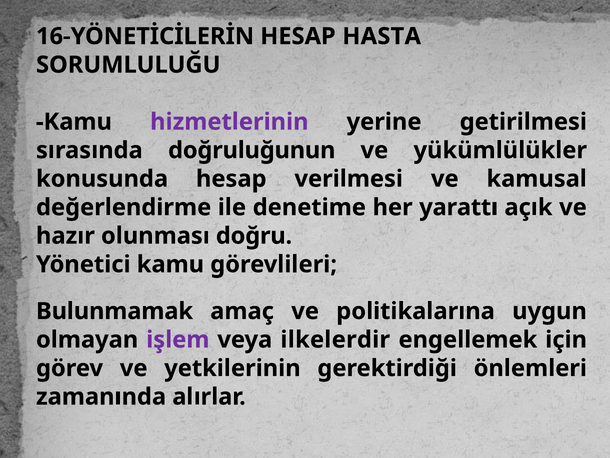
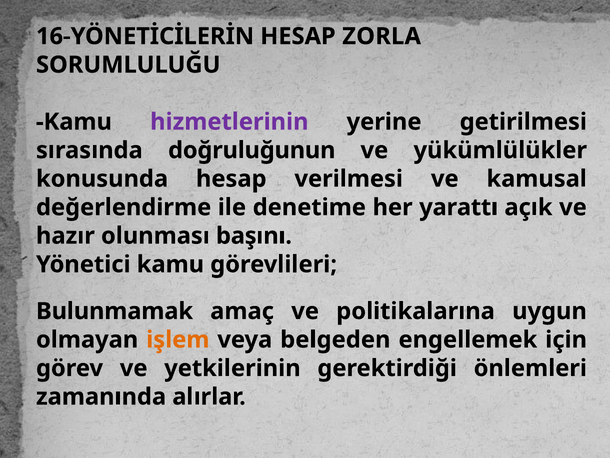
HASTA: HASTA -> ZORLA
doğru: doğru -> başını
işlem colour: purple -> orange
ilkelerdir: ilkelerdir -> belgeden
